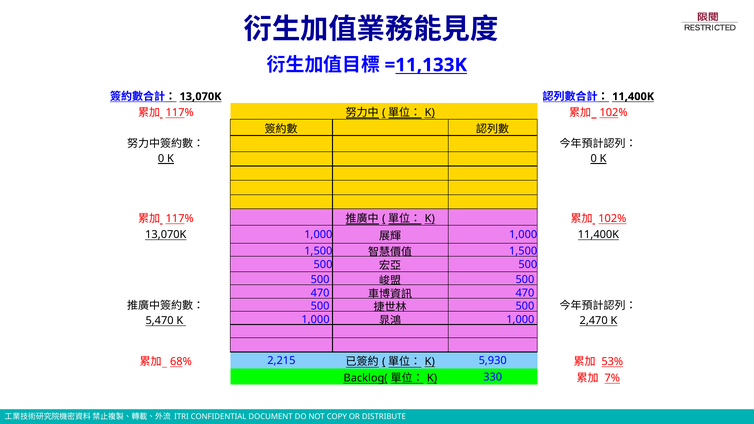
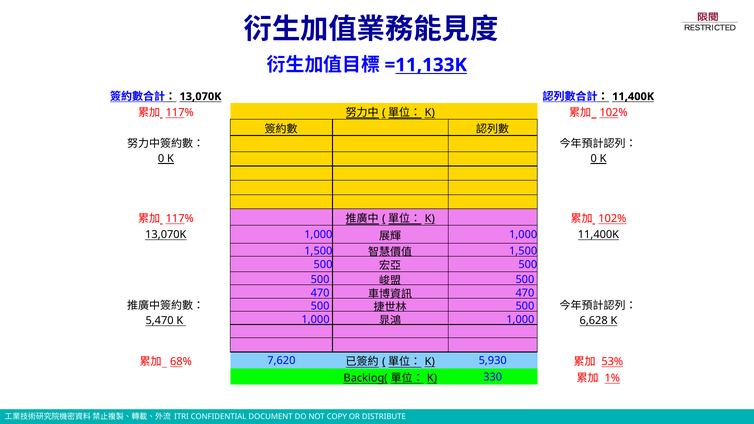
2,470: 2,470 -> 6,628
2,215: 2,215 -> 7,620
7%: 7% -> 1%
